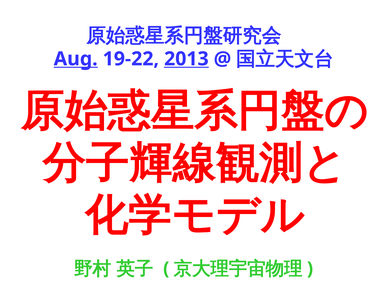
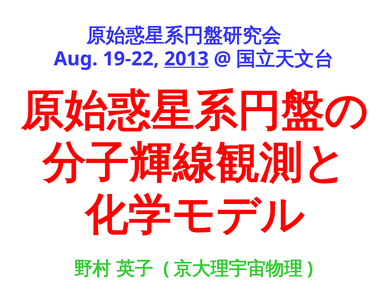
Aug underline: present -> none
